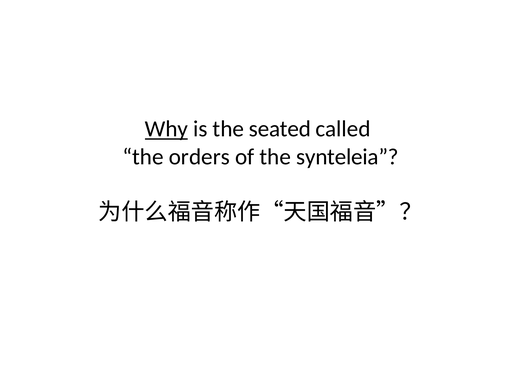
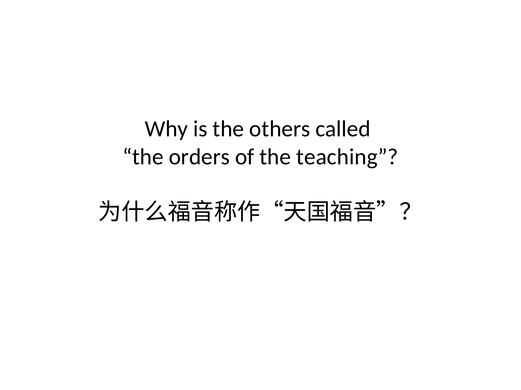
Why underline: present -> none
seated: seated -> others
synteleia: synteleia -> teaching
